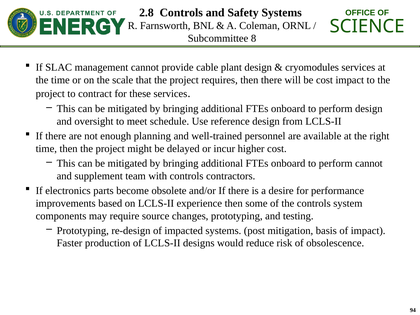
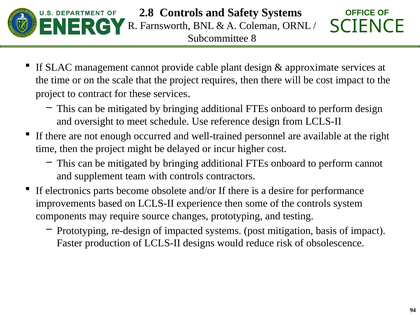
cryomodules: cryomodules -> approximate
planning: planning -> occurred
